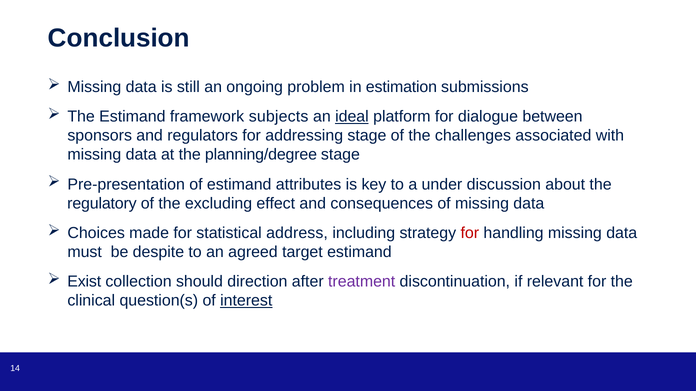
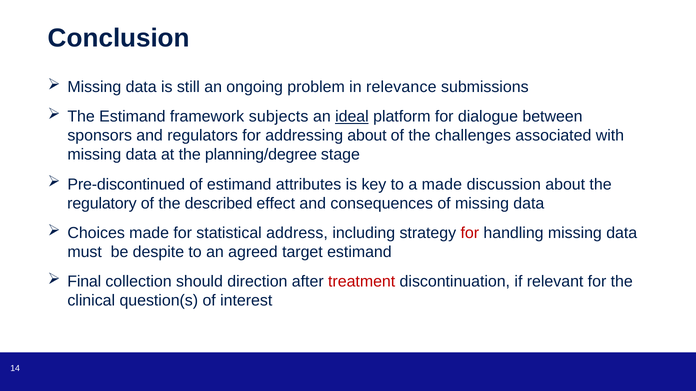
estimation: estimation -> relevance
addressing stage: stage -> about
Pre-presentation: Pre-presentation -> Pre-discontinued
a under: under -> made
excluding: excluding -> described
Exist: Exist -> Final
treatment colour: purple -> red
interest underline: present -> none
